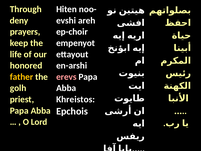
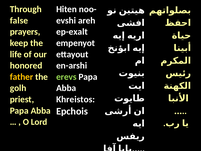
deny: deny -> false
ep-choir: ep-choir -> ep-exalt
erevs colour: pink -> light green
